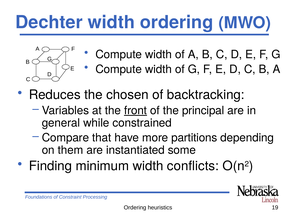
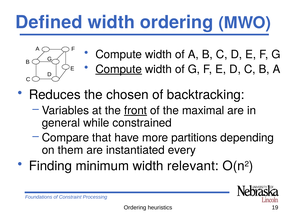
Dechter: Dechter -> Defined
Compute at (119, 69) underline: none -> present
principal: principal -> maximal
some: some -> every
conflicts: conflicts -> relevant
